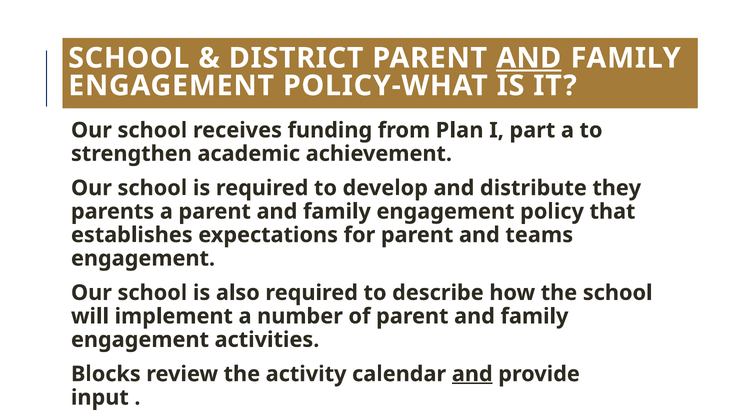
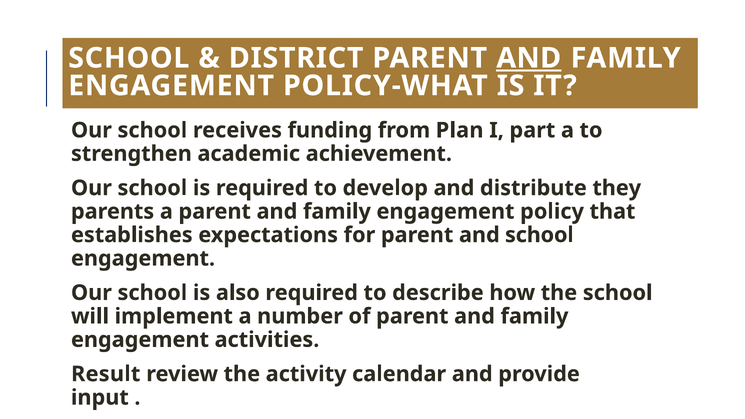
and teams: teams -> school
Blocks: Blocks -> Result
and at (472, 374) underline: present -> none
